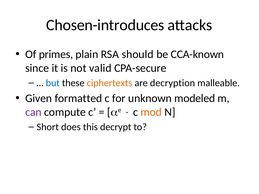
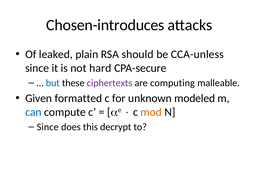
primes: primes -> leaked
CCA-known: CCA-known -> CCA-unless
valid: valid -> hard
ciphertexts colour: orange -> purple
decryption: decryption -> computing
can colour: purple -> blue
Short at (48, 127): Short -> Since
